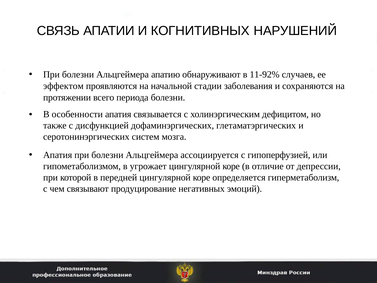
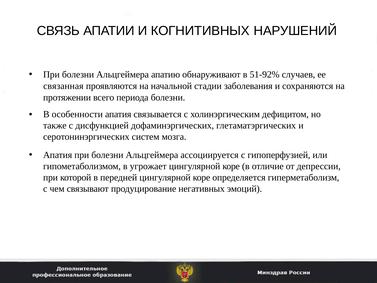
11-92%: 11-92% -> 51-92%
эффектом: эффектом -> связанная
